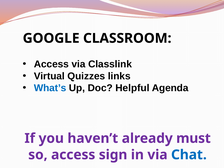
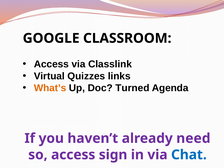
What’s colour: blue -> orange
Helpful: Helpful -> Turned
must: must -> need
